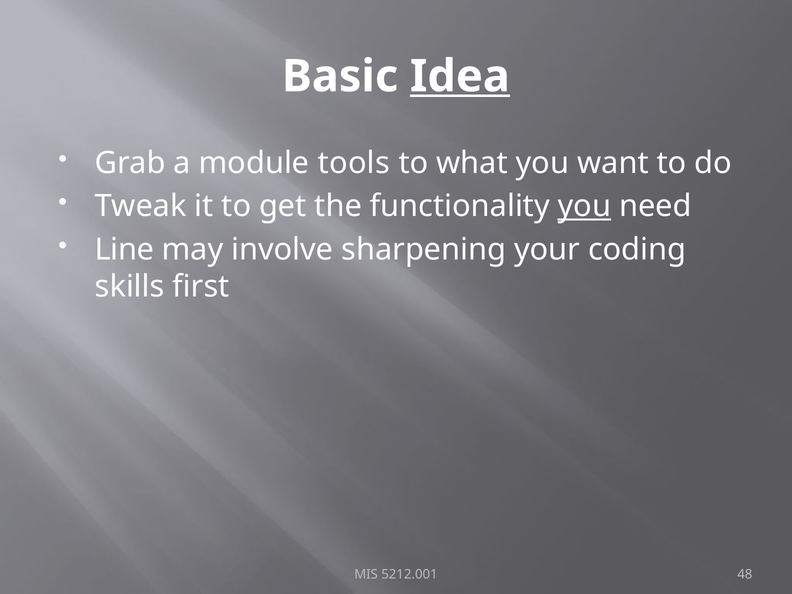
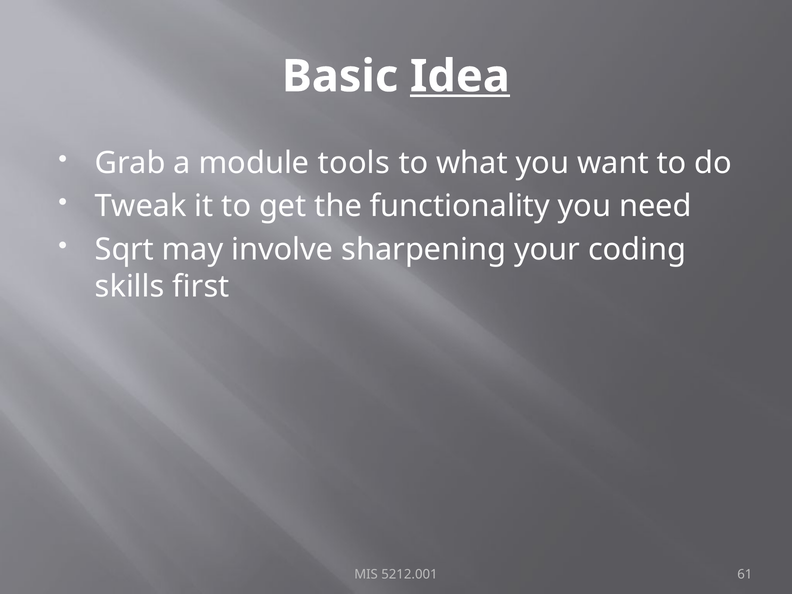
you at (584, 206) underline: present -> none
Line: Line -> Sqrt
48: 48 -> 61
